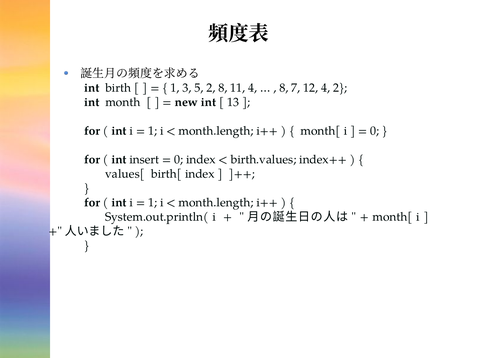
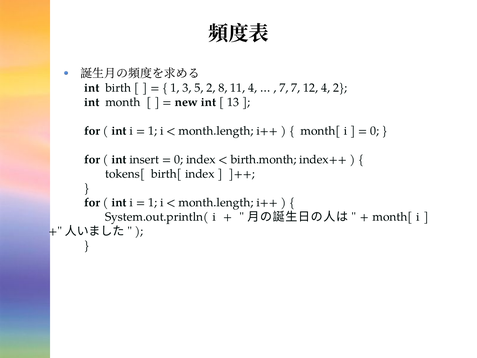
8 at (284, 88): 8 -> 7
birth.values: birth.values -> birth.month
values[: values[ -> tokens[
